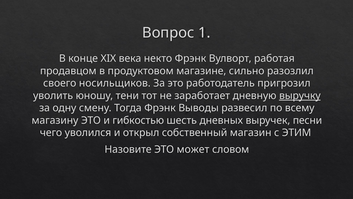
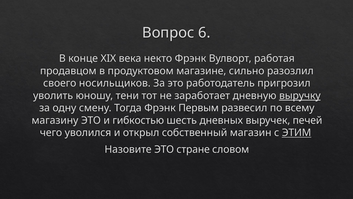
1: 1 -> 6
Выводы: Выводы -> Первым
песни: песни -> печей
ЭТИМ underline: none -> present
может: может -> стране
